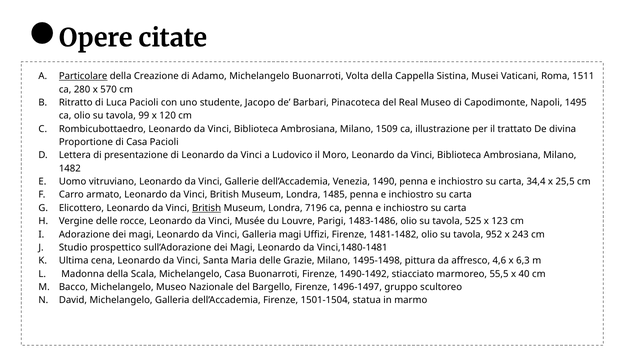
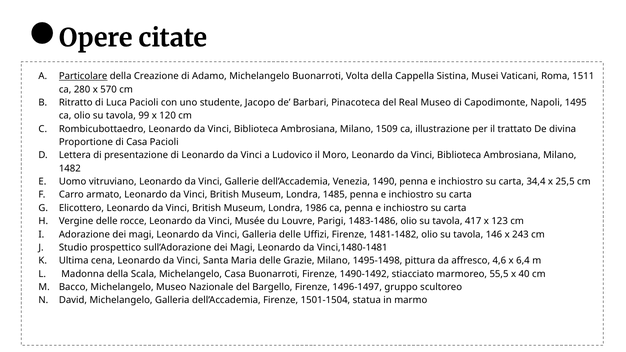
British at (207, 208) underline: present -> none
7196: 7196 -> 1986
525: 525 -> 417
Galleria magi: magi -> delle
952: 952 -> 146
6,3: 6,3 -> 6,4
